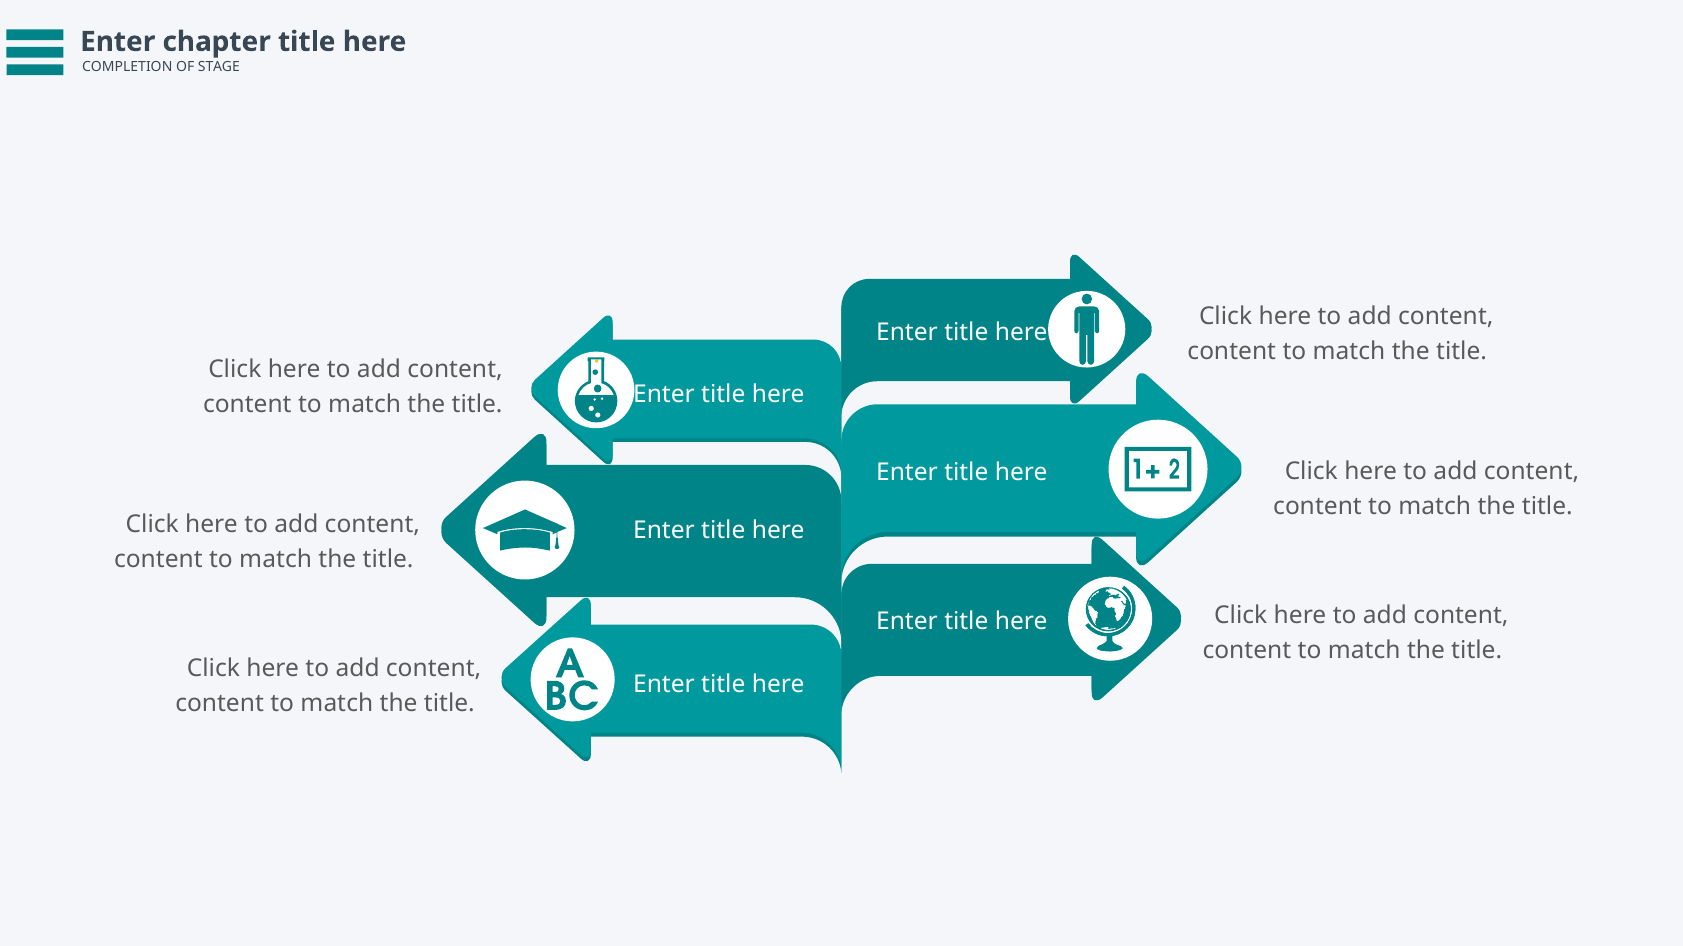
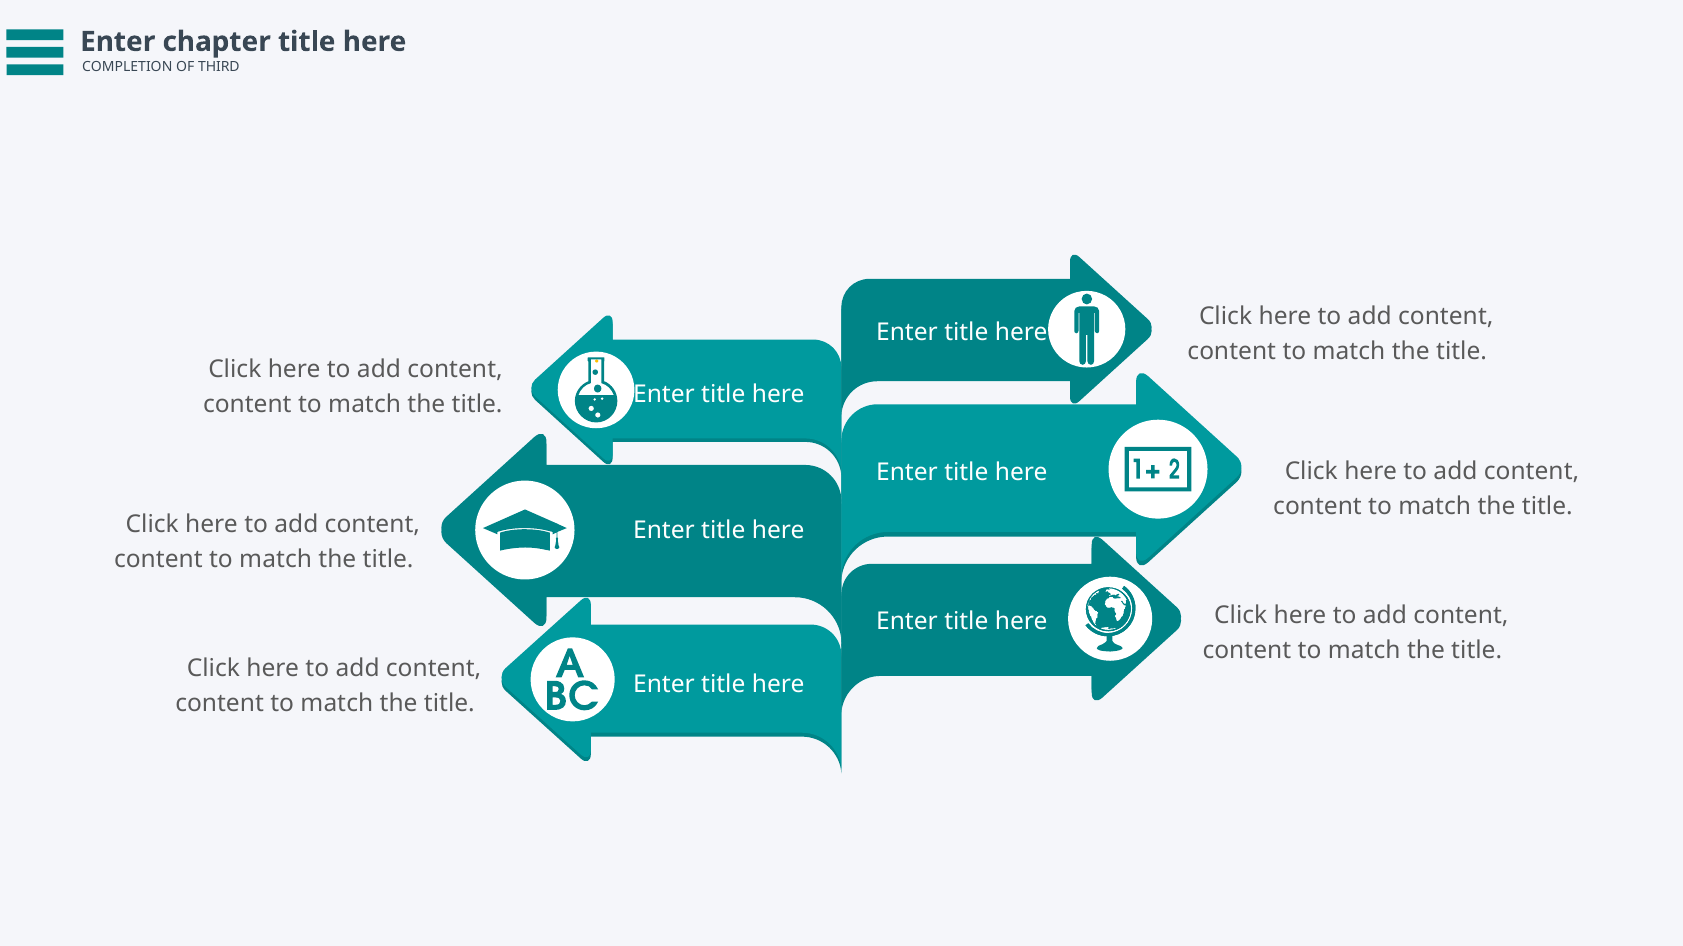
STAGE: STAGE -> THIRD
